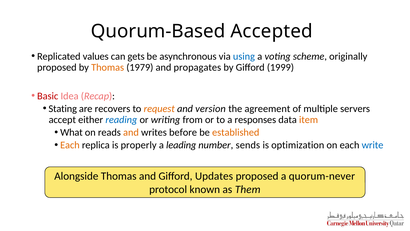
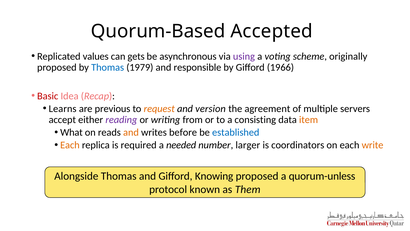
using colour: blue -> purple
Thomas at (108, 67) colour: orange -> blue
propagates: propagates -> responsible
1999: 1999 -> 1966
Stating: Stating -> Learns
recovers: recovers -> previous
reading colour: blue -> purple
responses: responses -> consisting
established colour: orange -> blue
properly: properly -> required
leading: leading -> needed
sends: sends -> larger
optimization: optimization -> coordinators
write colour: blue -> orange
Updates: Updates -> Knowing
quorum-never: quorum-never -> quorum-unless
